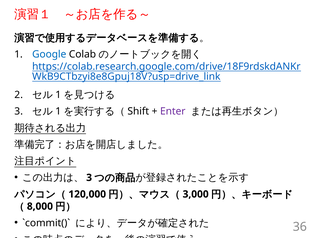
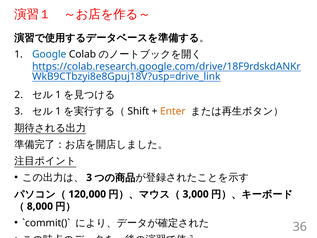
Enter colour: purple -> orange
